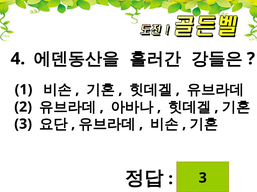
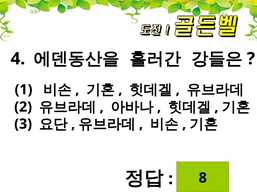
3 at (203, 179): 3 -> 8
